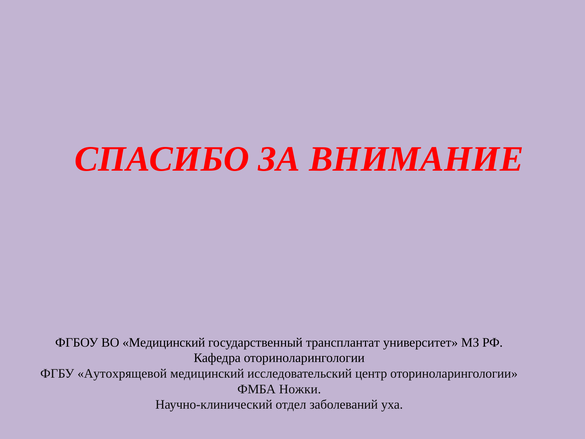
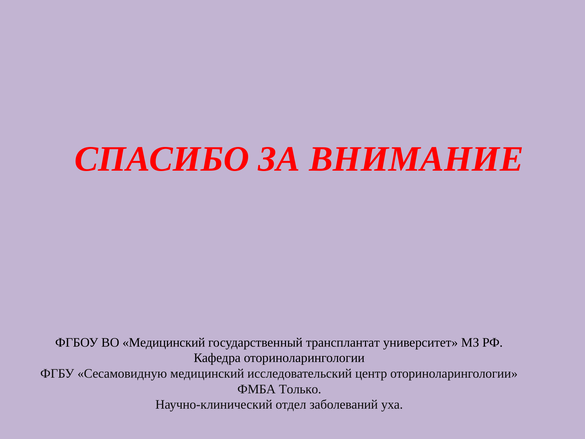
Аутохрящевой: Аутохрящевой -> Сесамовидную
Ножки: Ножки -> Только
